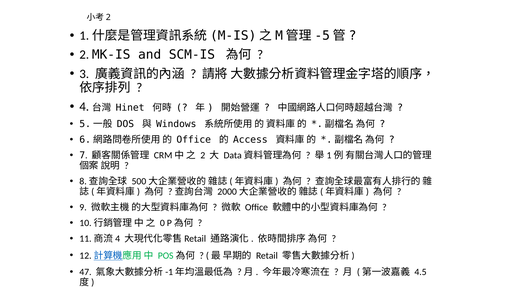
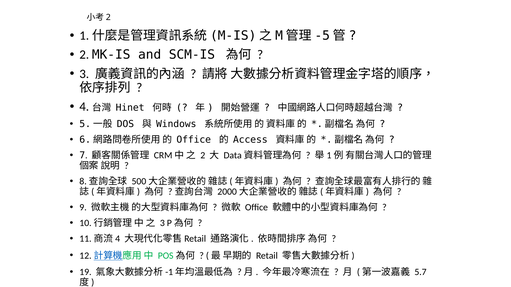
0 at (162, 223): 0 -> 3
47: 47 -> 19
4.5: 4.5 -> 5.7
